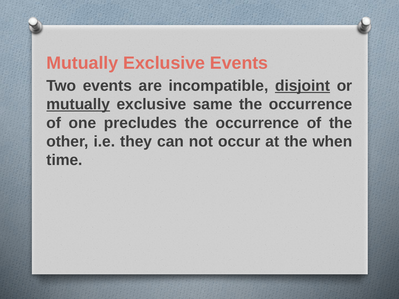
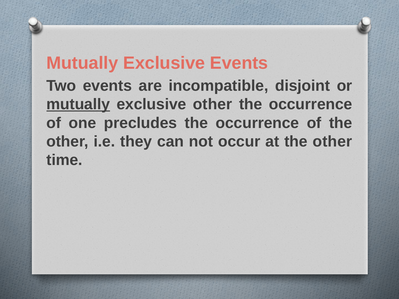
disjoint underline: present -> none
exclusive same: same -> other
at the when: when -> other
